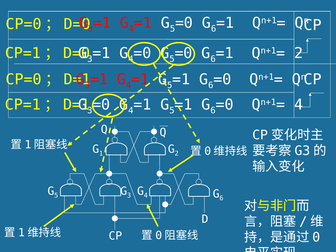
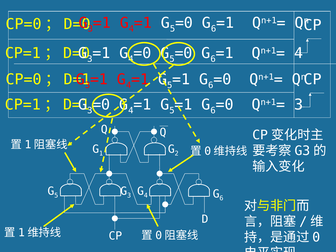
Qn+1= 2: 2 -> 4
Qn+1= 4: 4 -> 3
